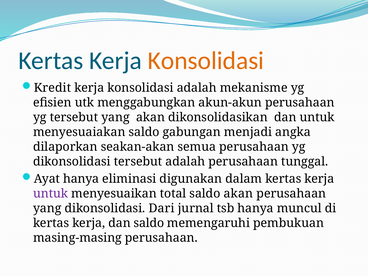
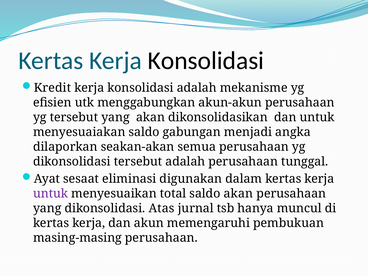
Konsolidasi at (206, 61) colour: orange -> black
Ayat hanya: hanya -> sesaat
Dari: Dari -> Atas
dan saldo: saldo -> akun
